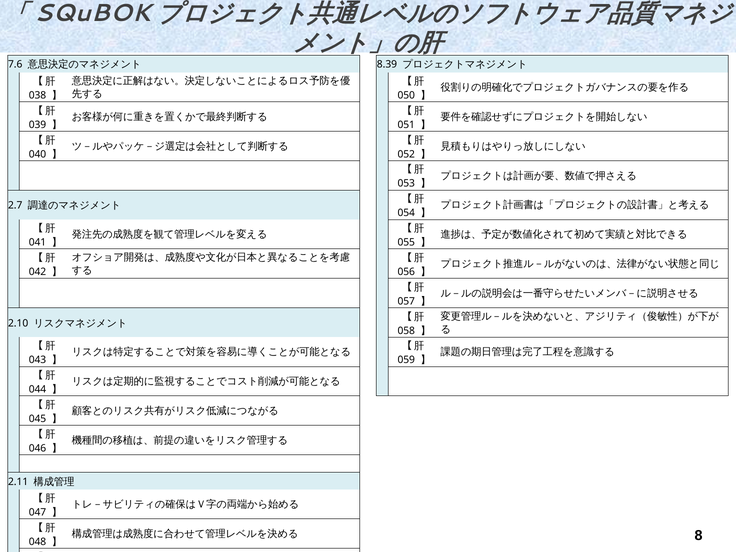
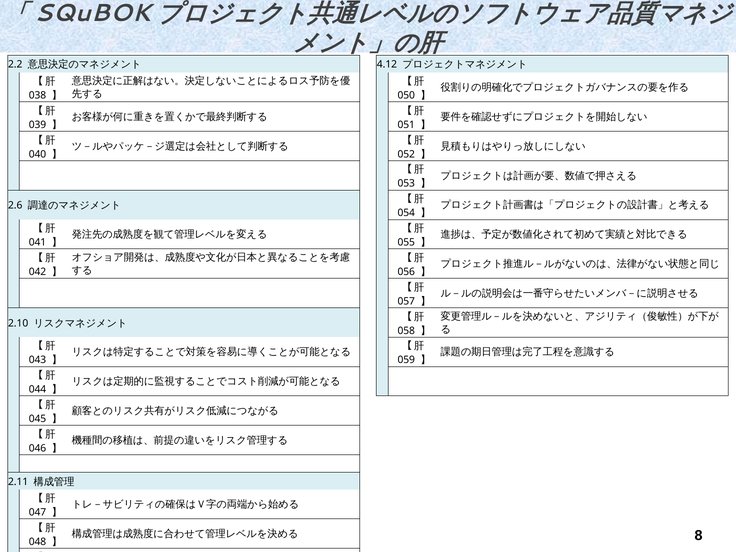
7.6: 7.6 -> 2.2
8.39: 8.39 -> 4.12
2.7: 2.7 -> 2.6
